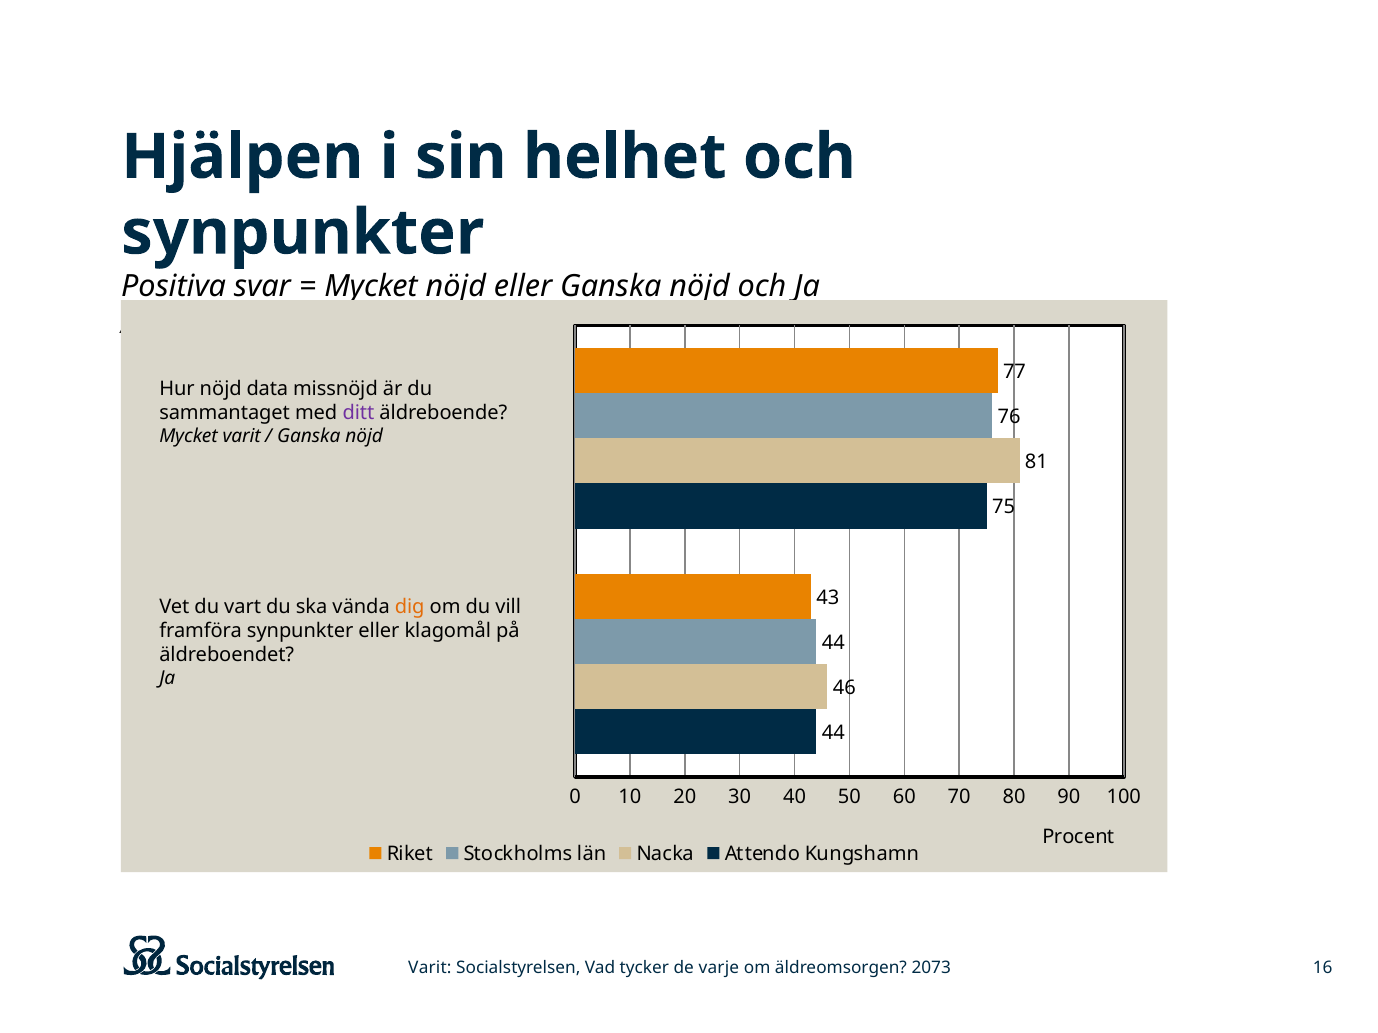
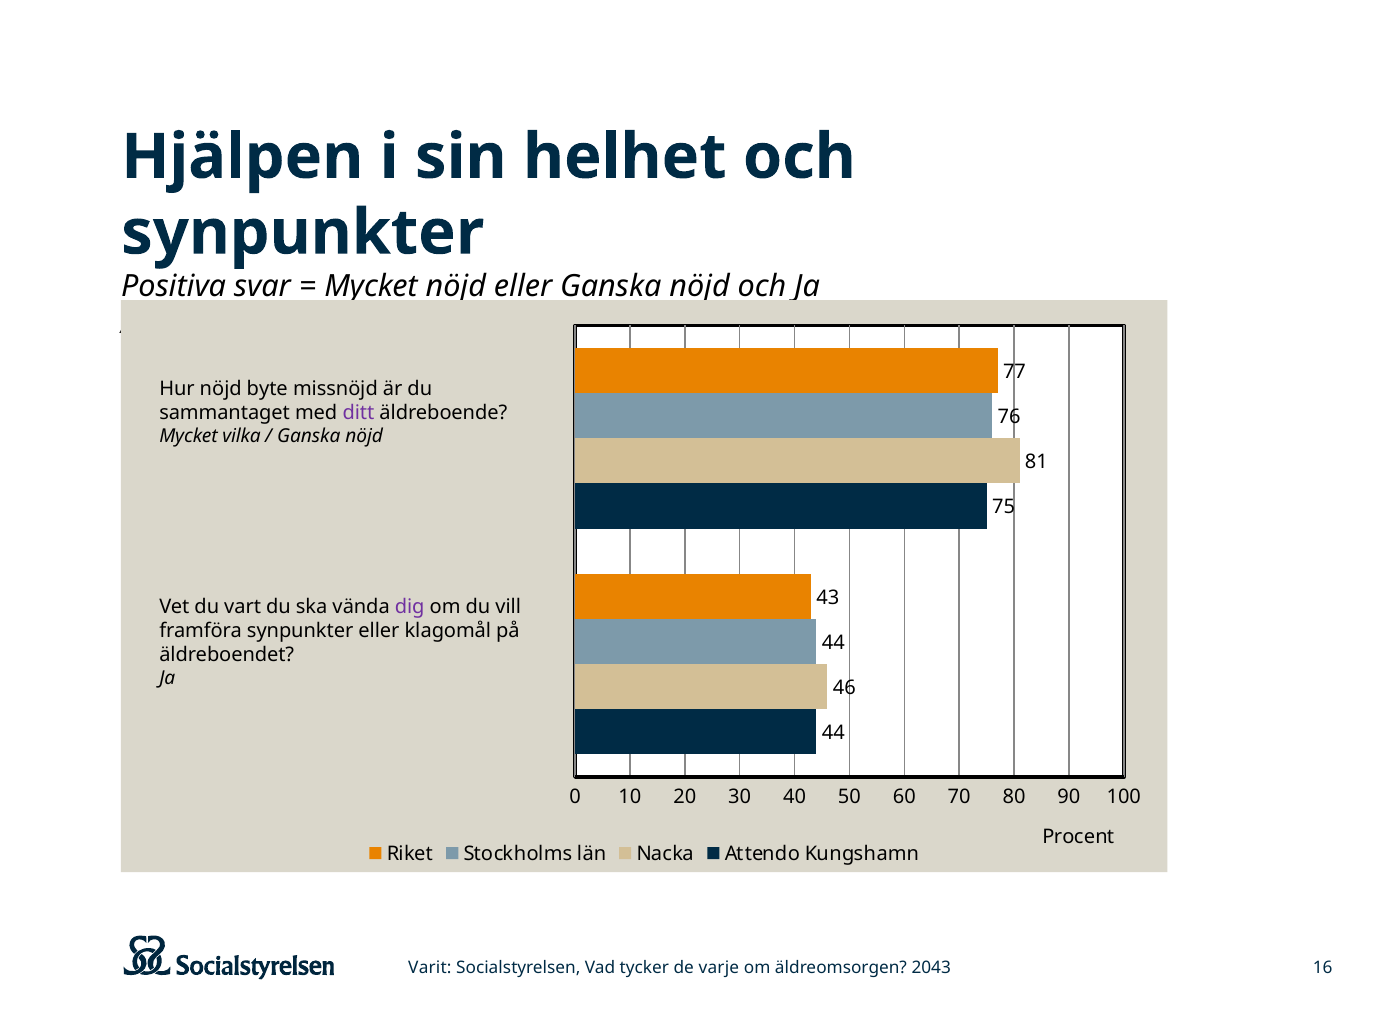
data: data -> byte
Mycket varit: varit -> vilka
dig colour: orange -> purple
2073: 2073 -> 2043
